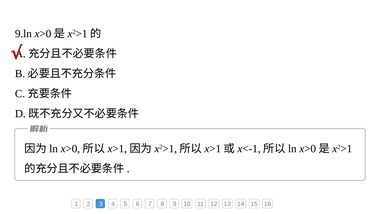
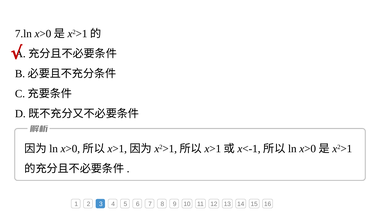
9.ln: 9.ln -> 7.ln
